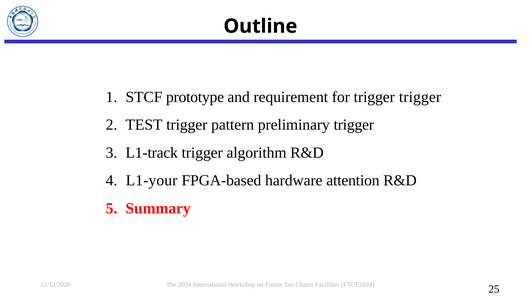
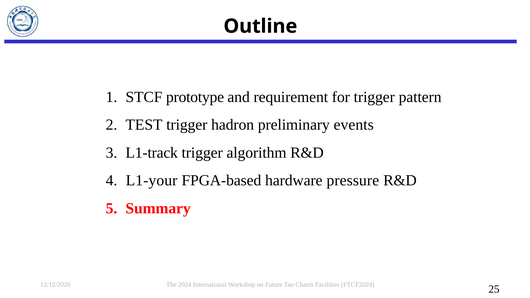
trigger trigger: trigger -> pattern
pattern: pattern -> hadron
preliminary trigger: trigger -> events
attention: attention -> pressure
